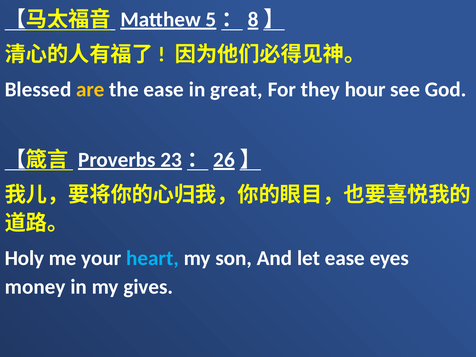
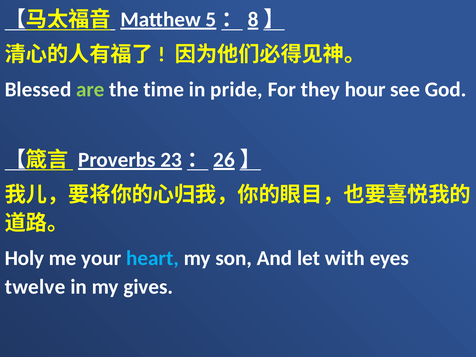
are colour: yellow -> light green
the ease: ease -> time
great: great -> pride
let ease: ease -> with
money: money -> twelve
